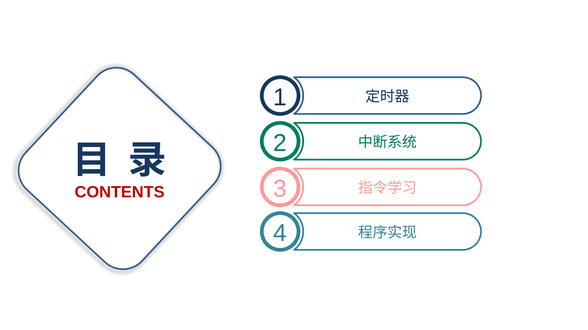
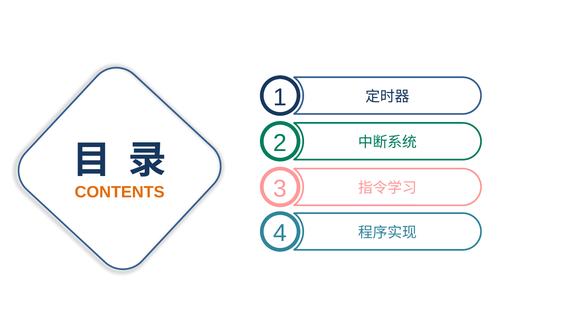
CONTENTS colour: red -> orange
